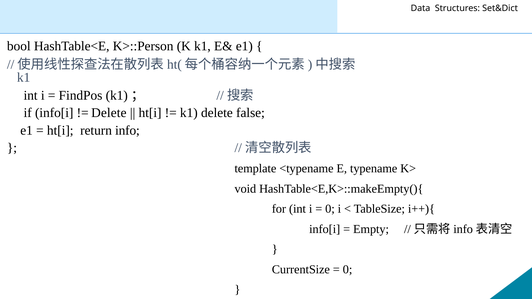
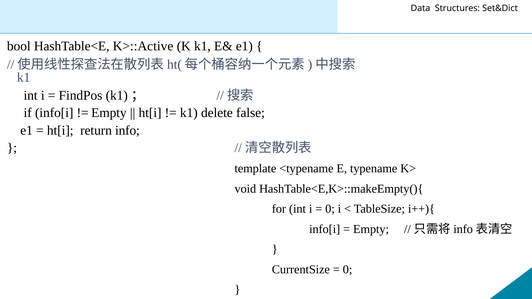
K>::Person: K>::Person -> K>::Active
Delete at (109, 113): Delete -> Empty
